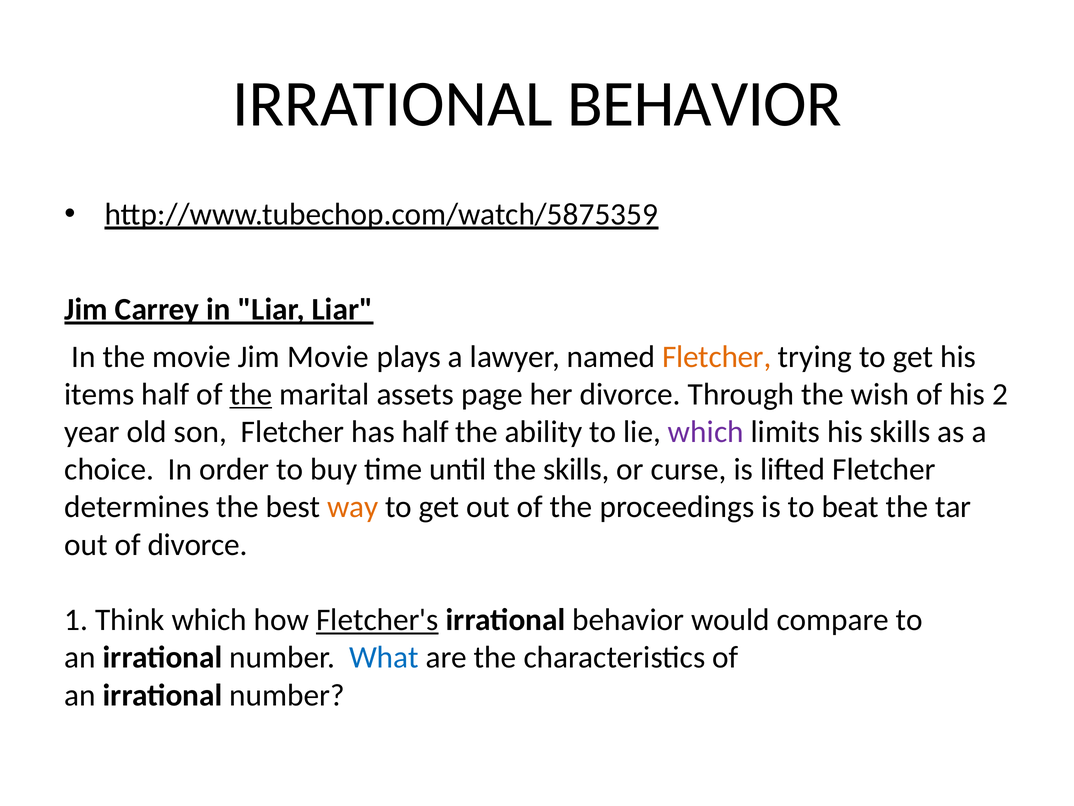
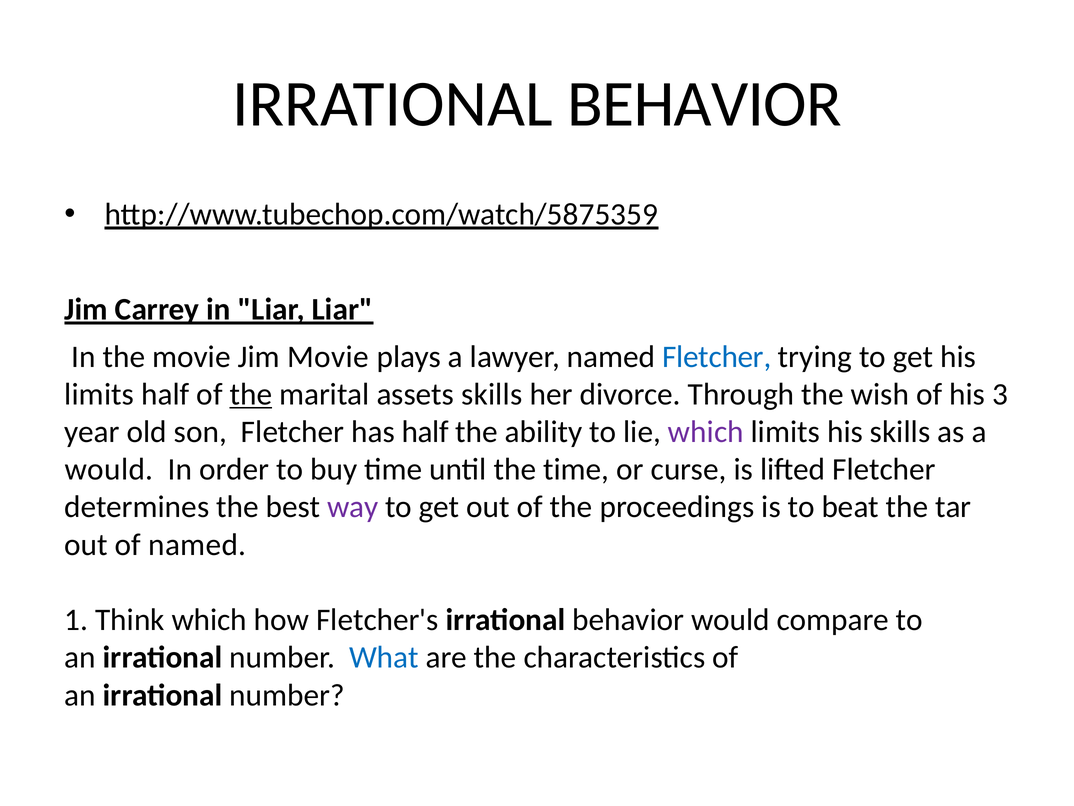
Fletcher at (717, 356) colour: orange -> blue
items at (99, 394): items -> limits
assets page: page -> skills
2: 2 -> 3
choice at (109, 469): choice -> would
the skills: skills -> time
way colour: orange -> purple
of divorce: divorce -> named
Fletcher's underline: present -> none
